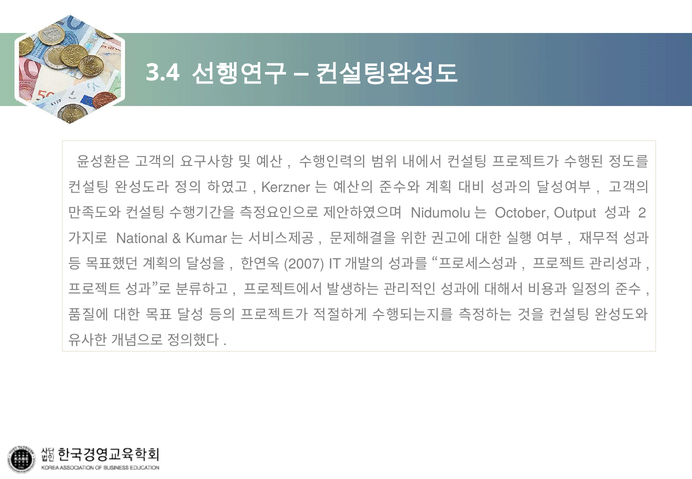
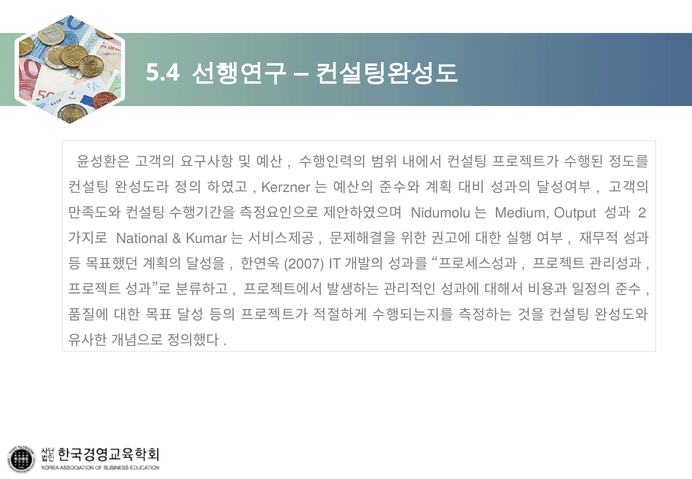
3.4: 3.4 -> 5.4
October: October -> Medium
